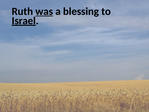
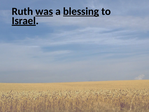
blessing underline: none -> present
